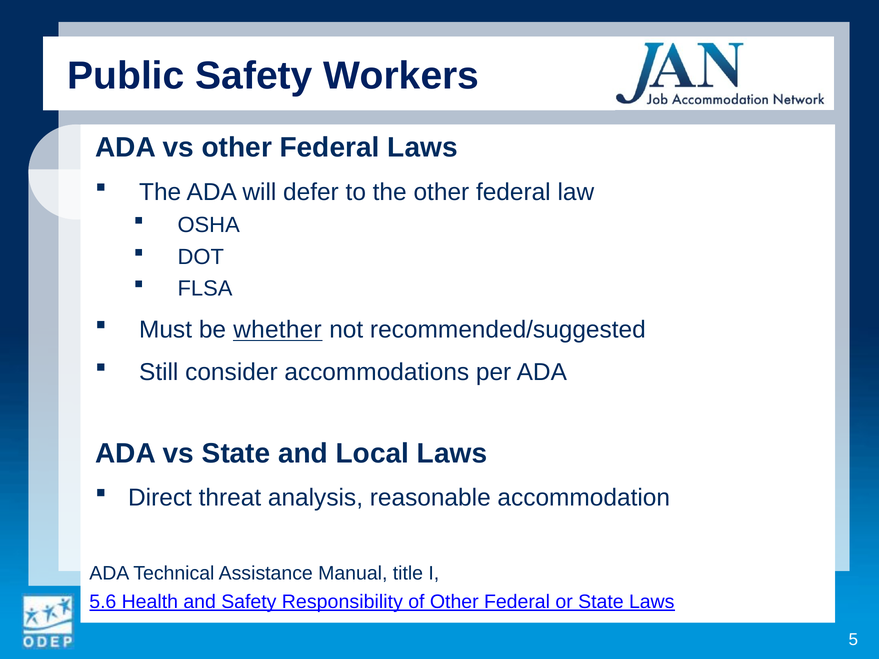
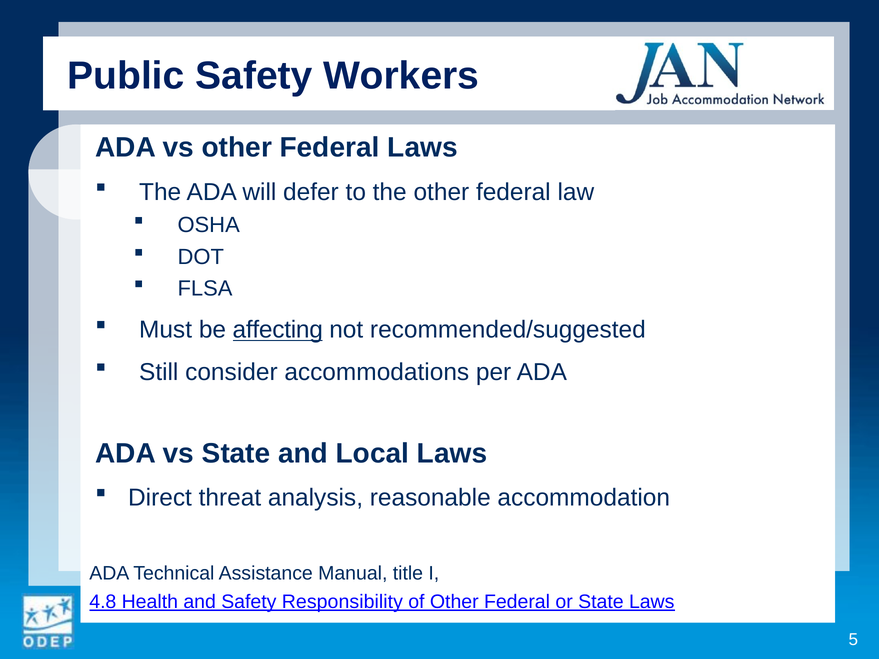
whether: whether -> affecting
5.6: 5.6 -> 4.8
